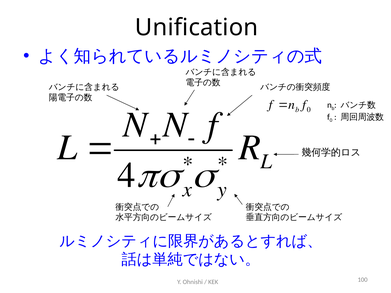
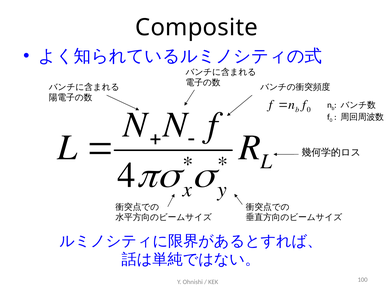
Unification: Unification -> Composite
